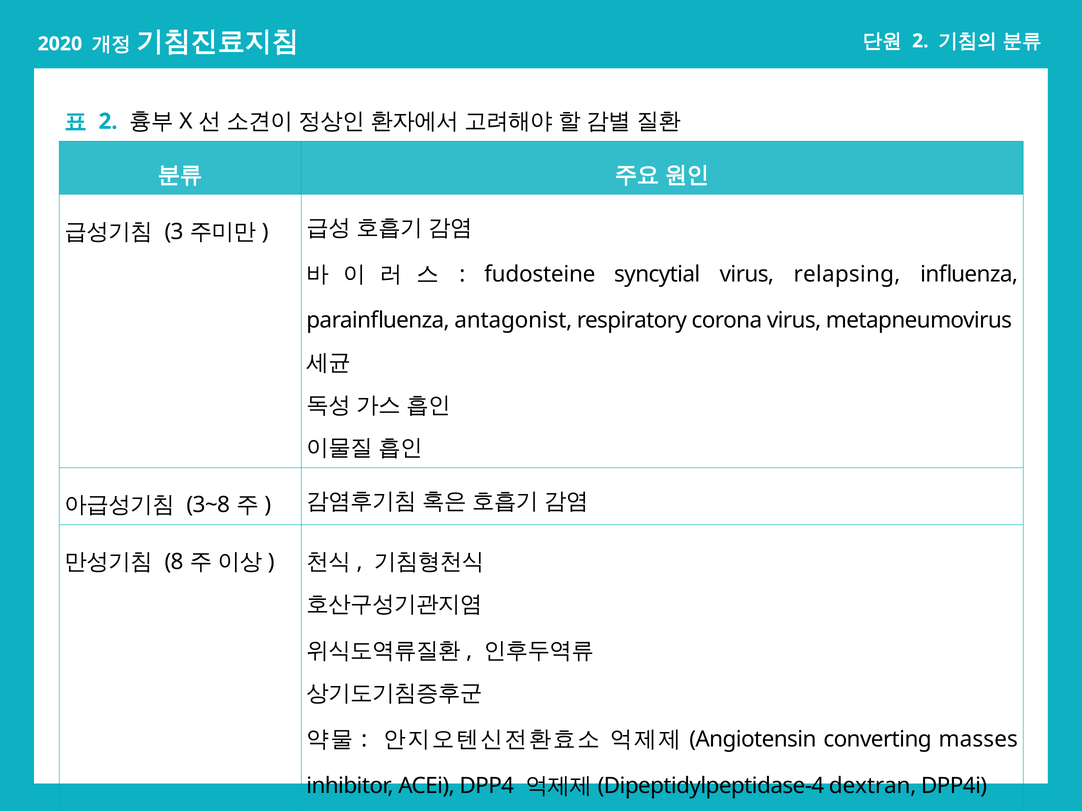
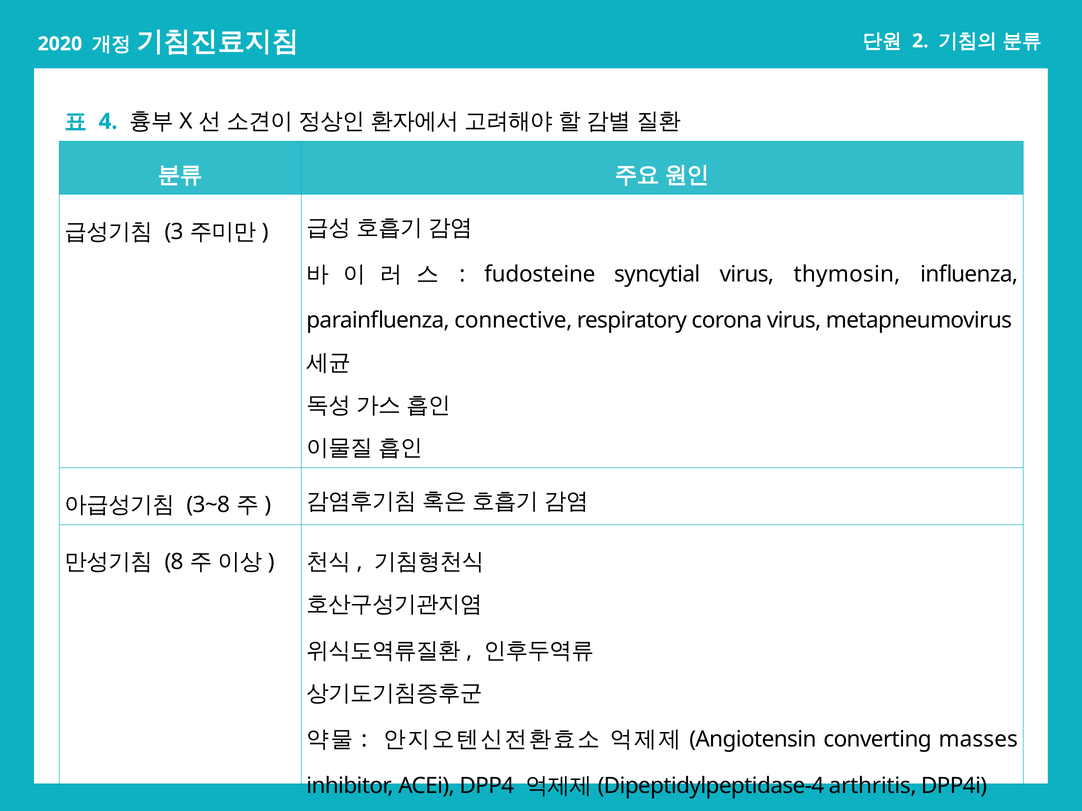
2 at (108, 122): 2 -> 4
relapsing: relapsing -> thymosin
antagonist: antagonist -> connective
dextran: dextran -> arthritis
